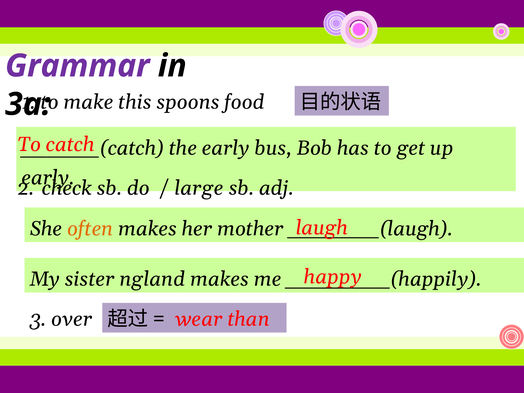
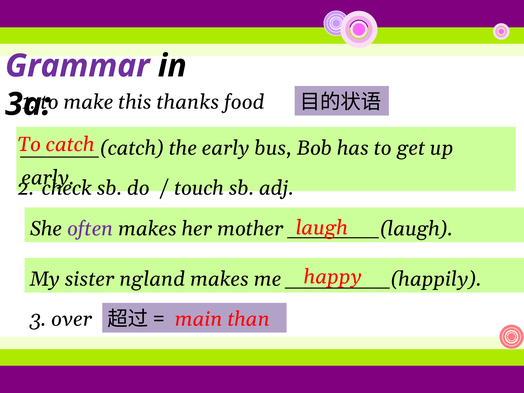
spoons: spoons -> thanks
large: large -> touch
often colour: orange -> purple
wear: wear -> main
